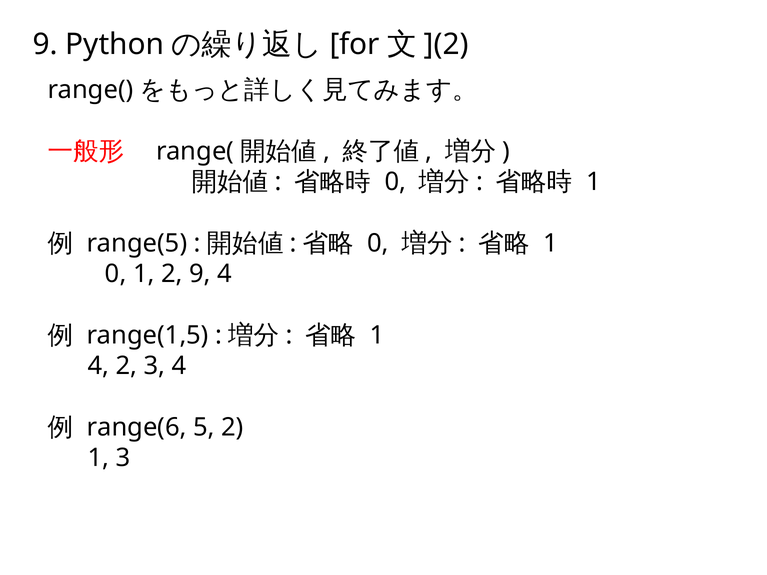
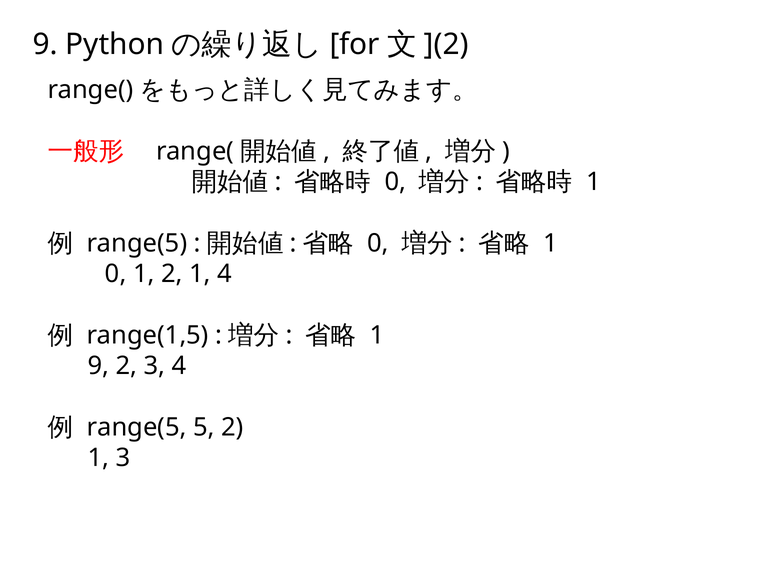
1 2 9: 9 -> 1
4 at (98, 366): 4 -> 9
range(6 at (137, 427): range(6 -> range(5
